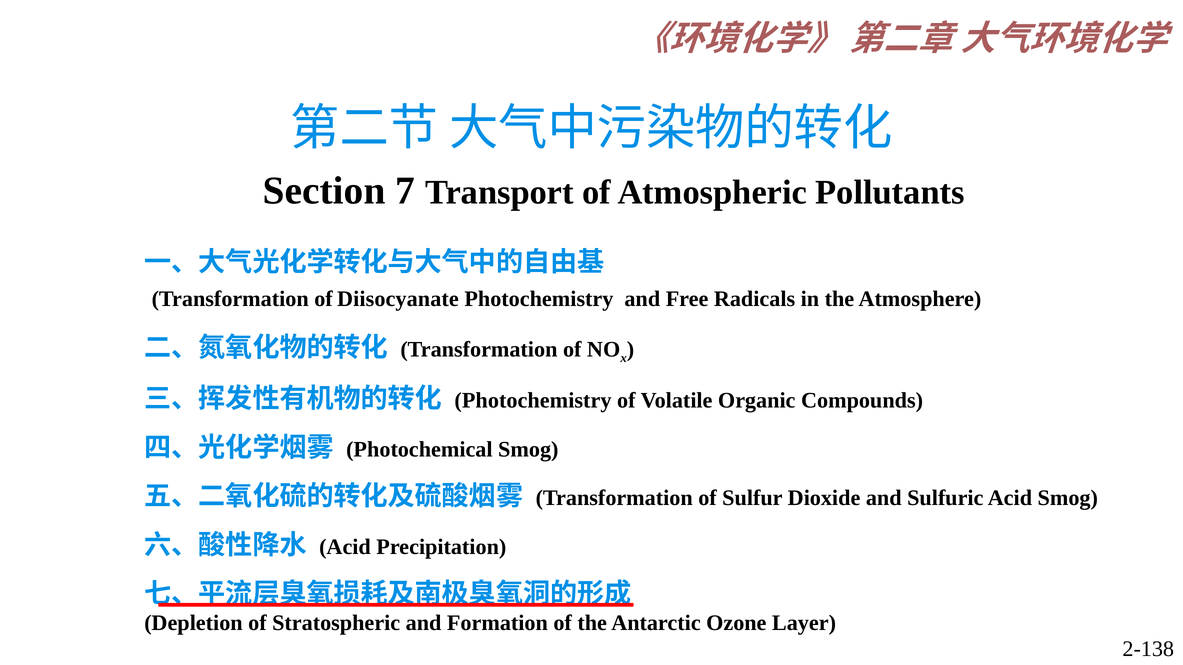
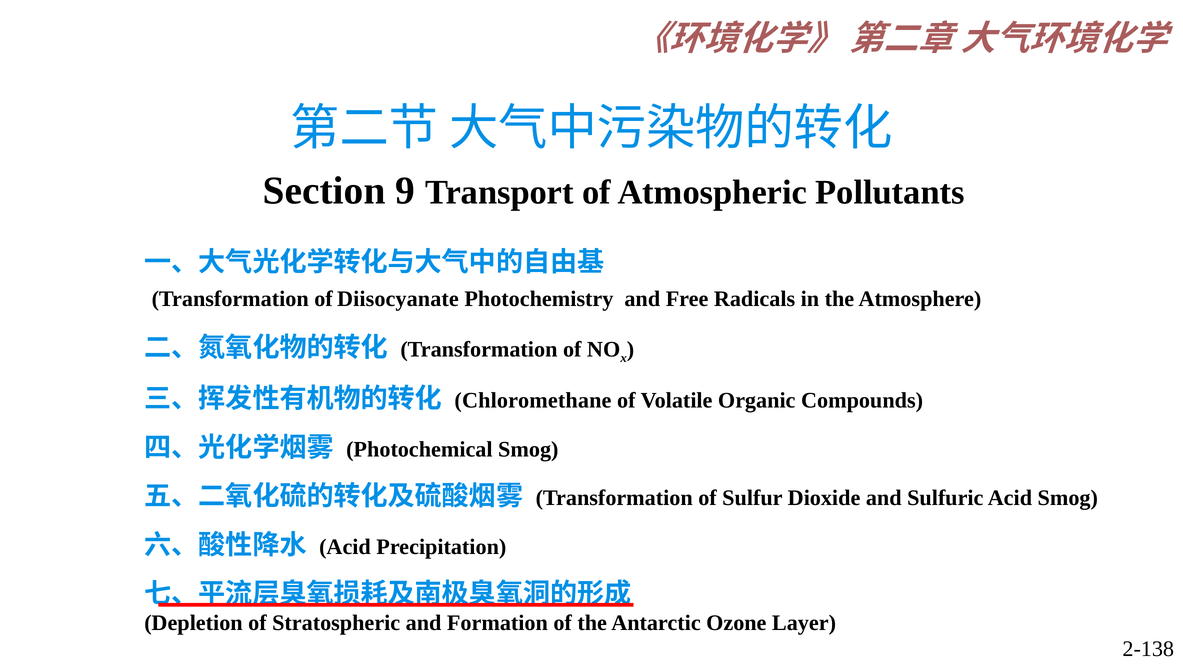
7: 7 -> 9
Photochemistry at (533, 401): Photochemistry -> Chloromethane
